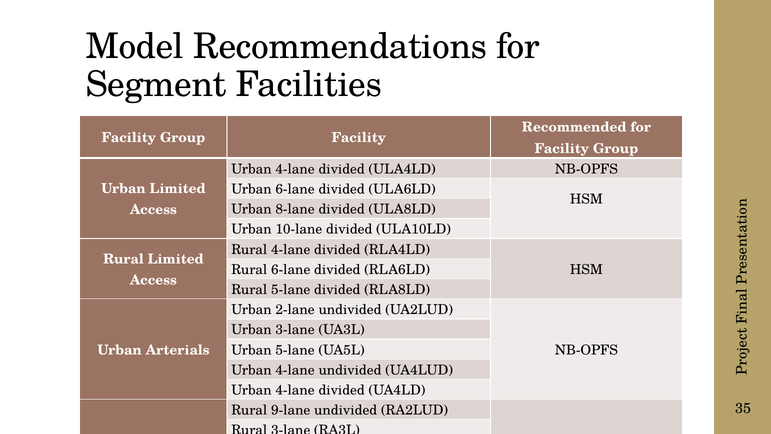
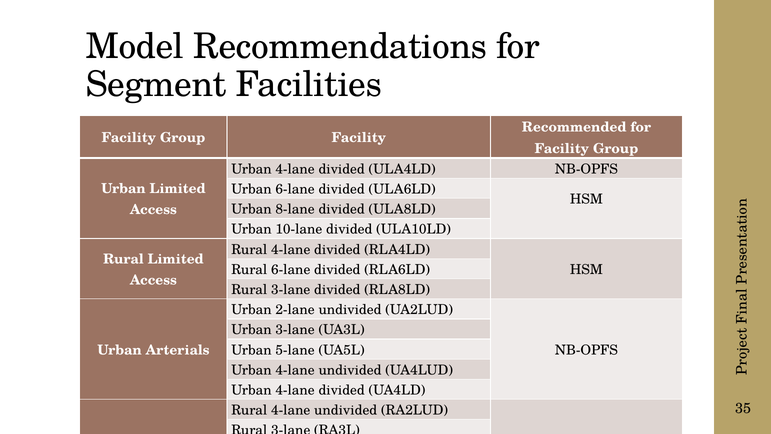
5-lane at (291, 290): 5-lane -> 3-lane
9-lane at (291, 410): 9-lane -> 4-lane
